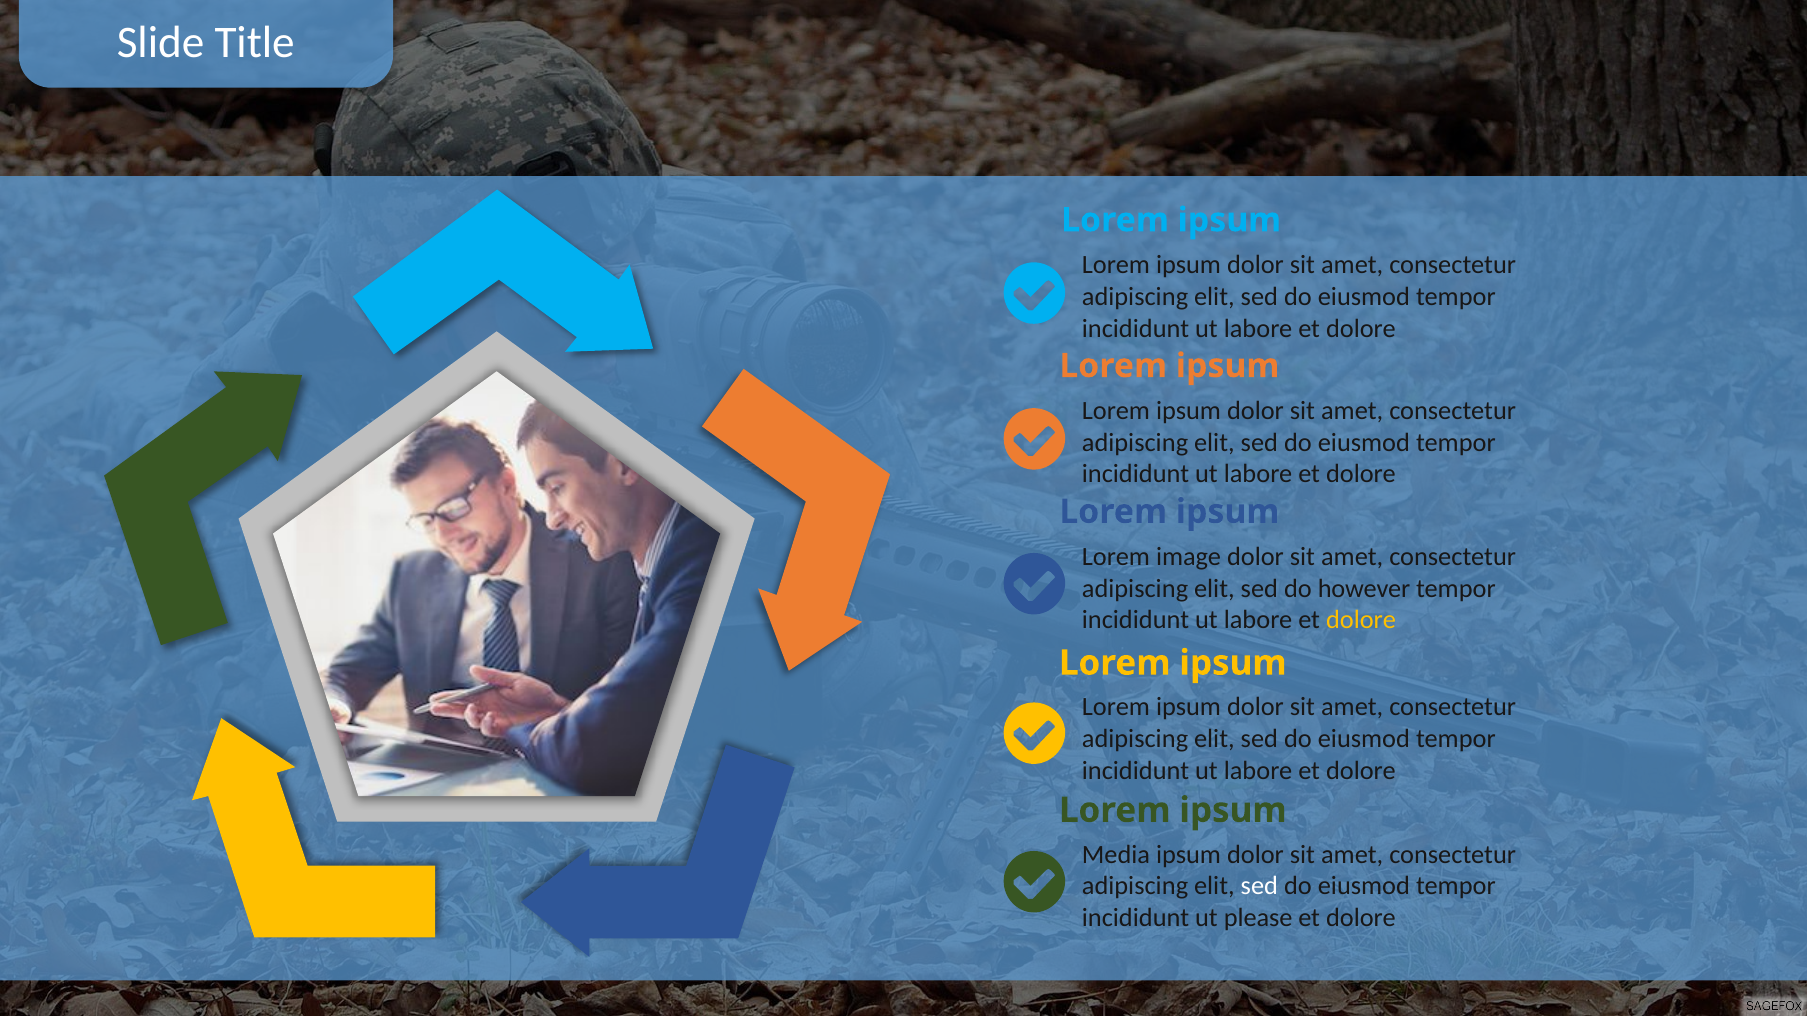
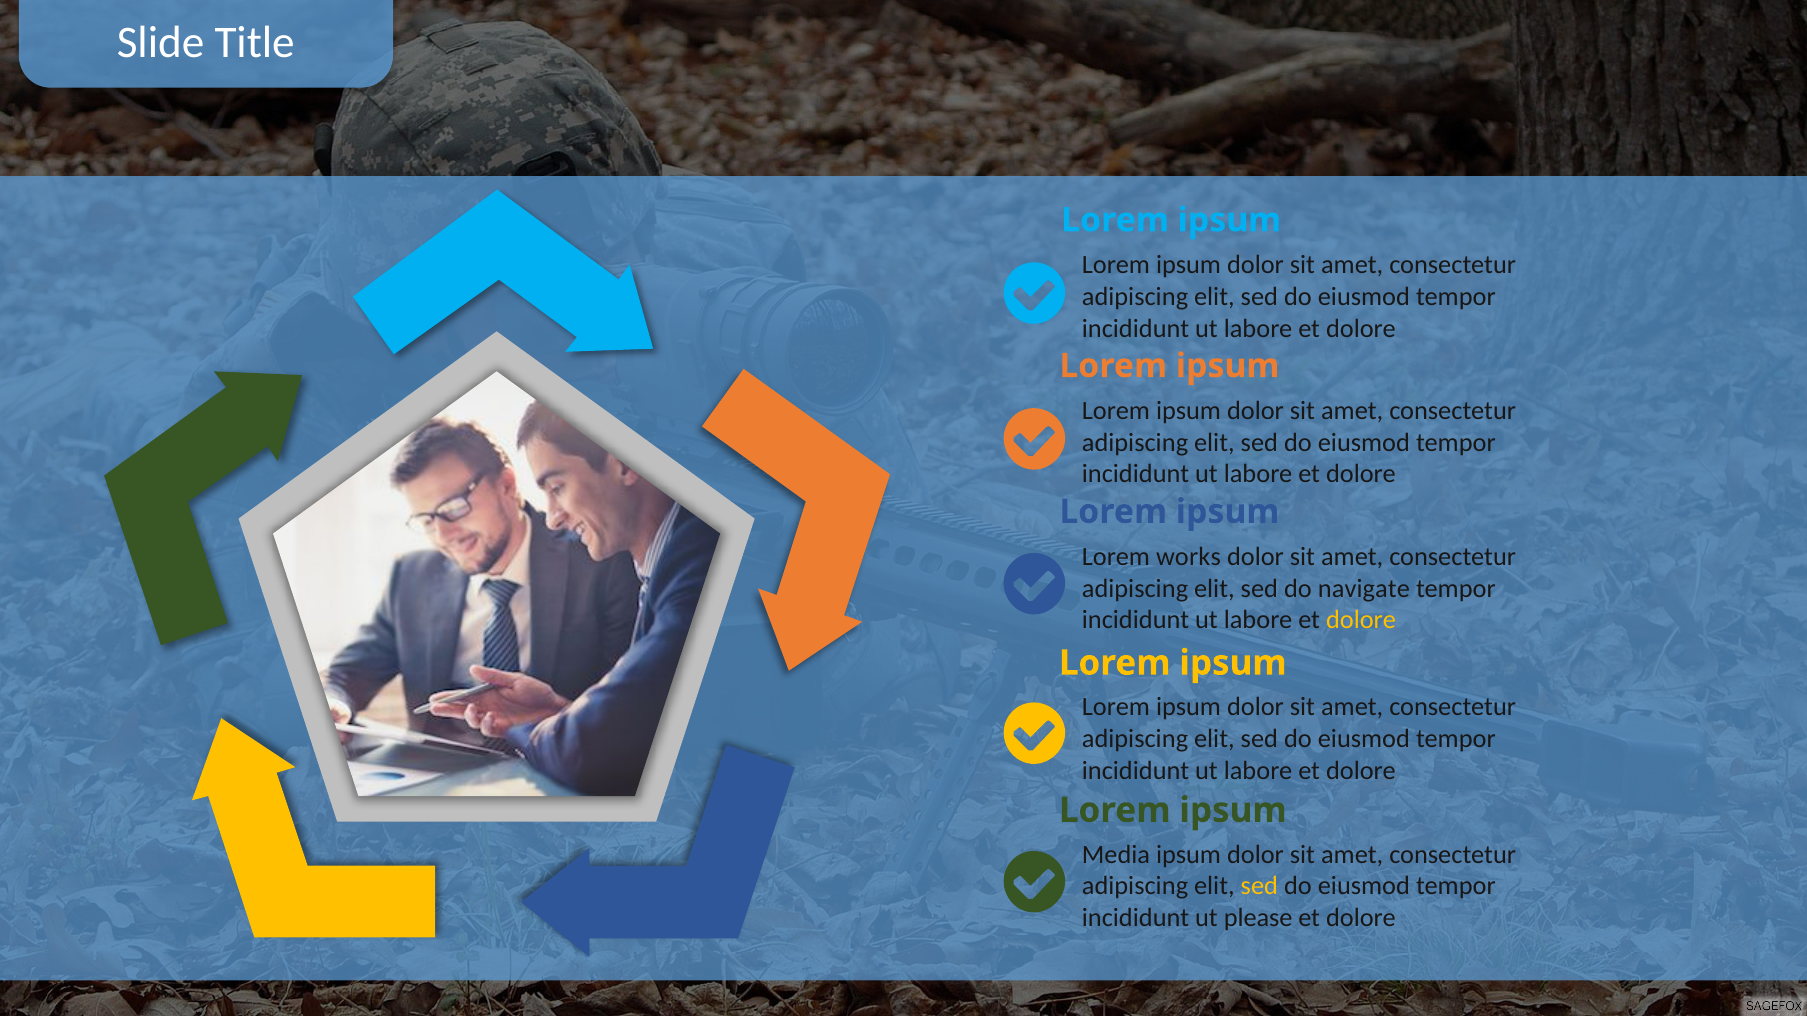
image: image -> works
however: however -> navigate
sed at (1259, 887) colour: white -> yellow
